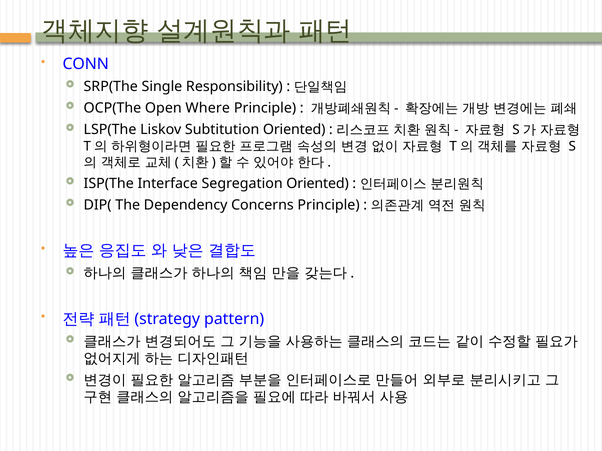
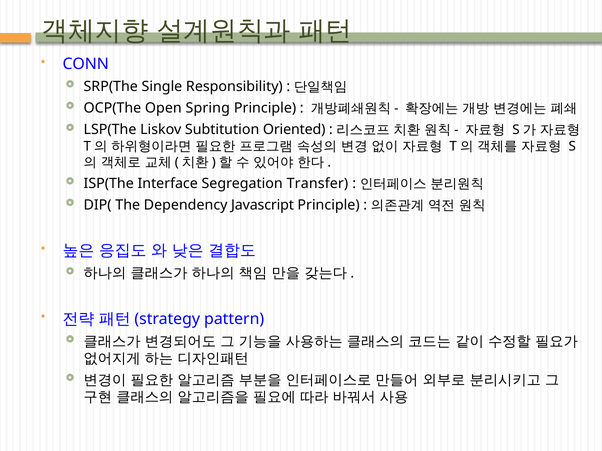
Where: Where -> Spring
Segregation Oriented: Oriented -> Transfer
Concerns: Concerns -> Javascript
